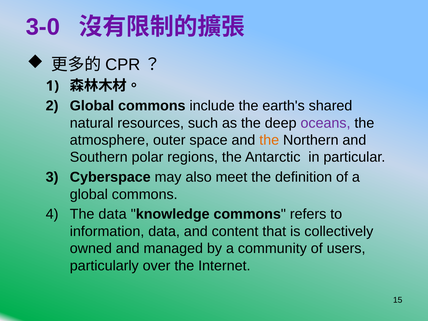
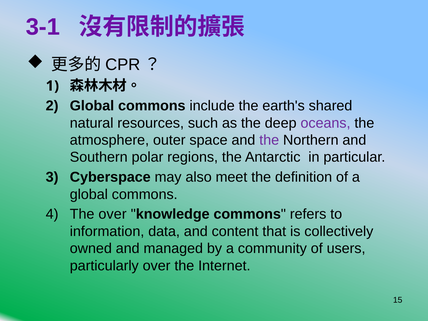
3-0: 3-0 -> 3-1
the at (269, 140) colour: orange -> purple
The data: data -> over
